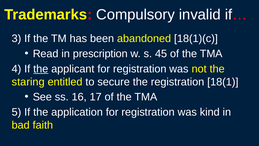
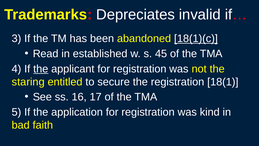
Compulsory: Compulsory -> Depreciates
18(1)(c underline: none -> present
prescription: prescription -> established
